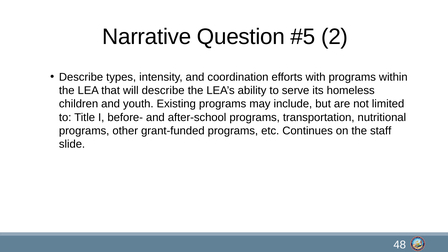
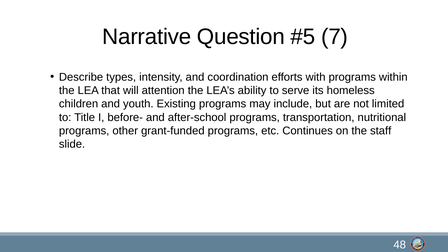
2: 2 -> 7
will describe: describe -> attention
